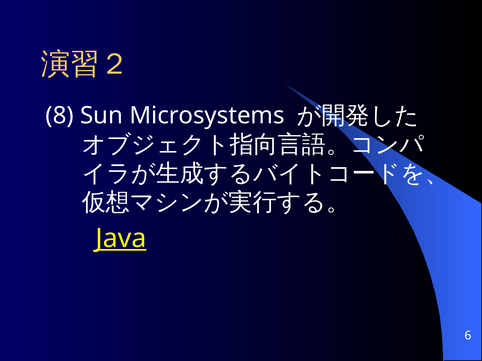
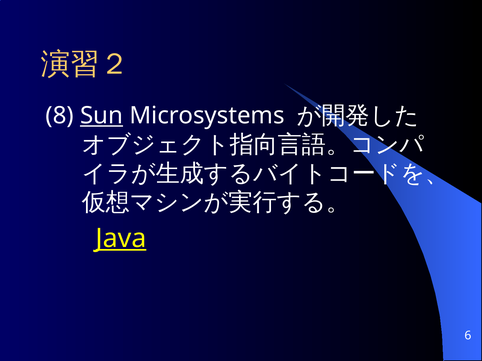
Sun underline: none -> present
